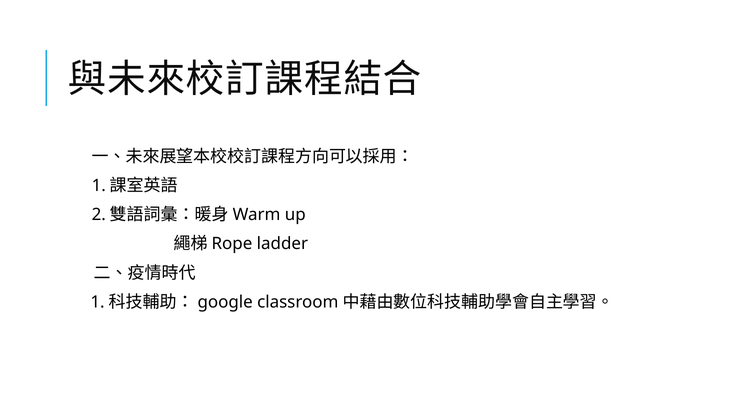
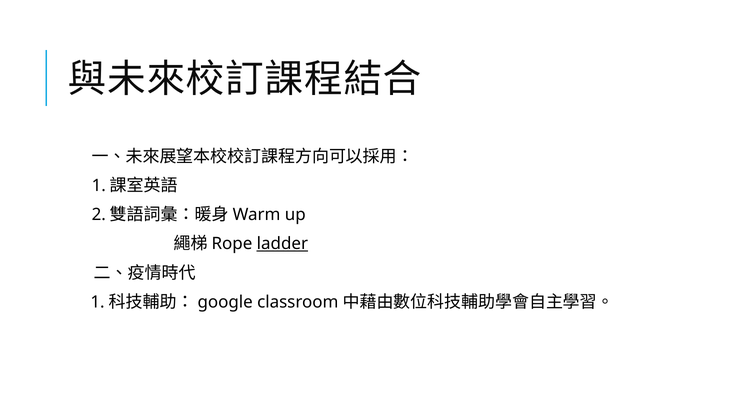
ladder underline: none -> present
